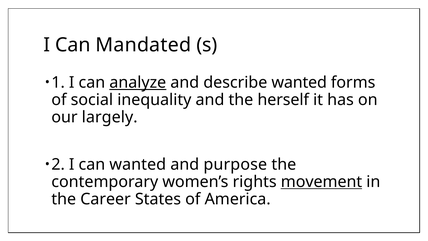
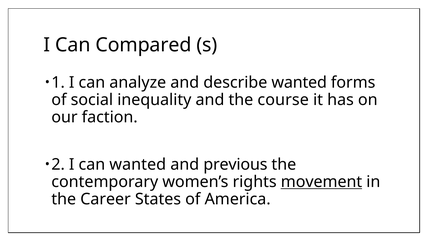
Mandated: Mandated -> Compared
analyze underline: present -> none
herself: herself -> course
largely: largely -> faction
purpose: purpose -> previous
